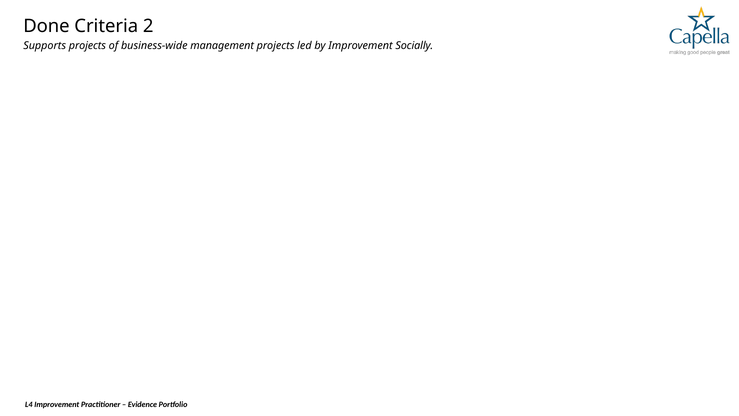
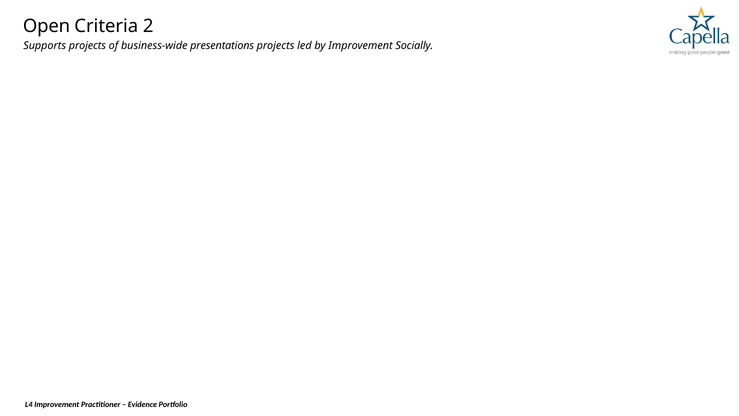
Done: Done -> Open
management: management -> presentations
